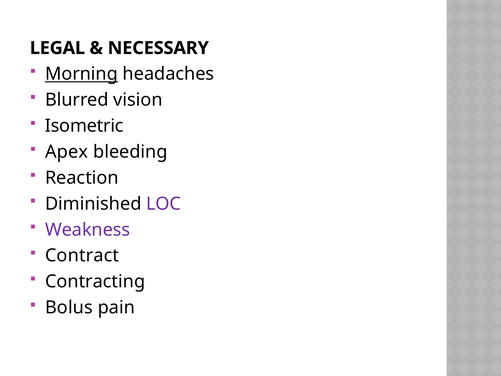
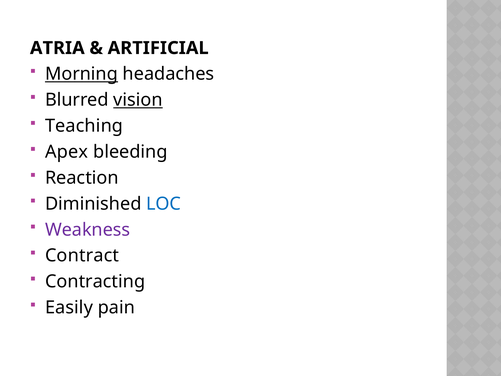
LEGAL: LEGAL -> ATRIA
NECESSARY: NECESSARY -> ARTIFICIAL
vision underline: none -> present
Isometric: Isometric -> Teaching
LOC colour: purple -> blue
Bolus: Bolus -> Easily
